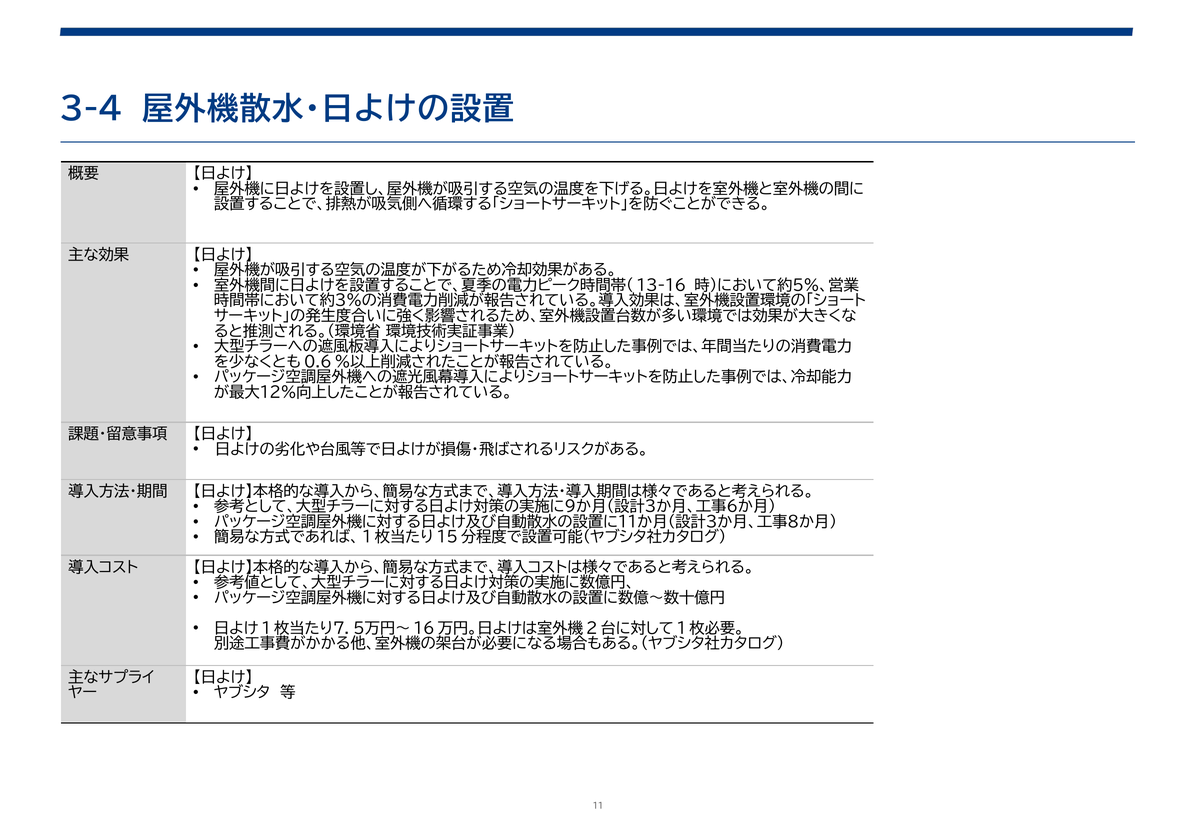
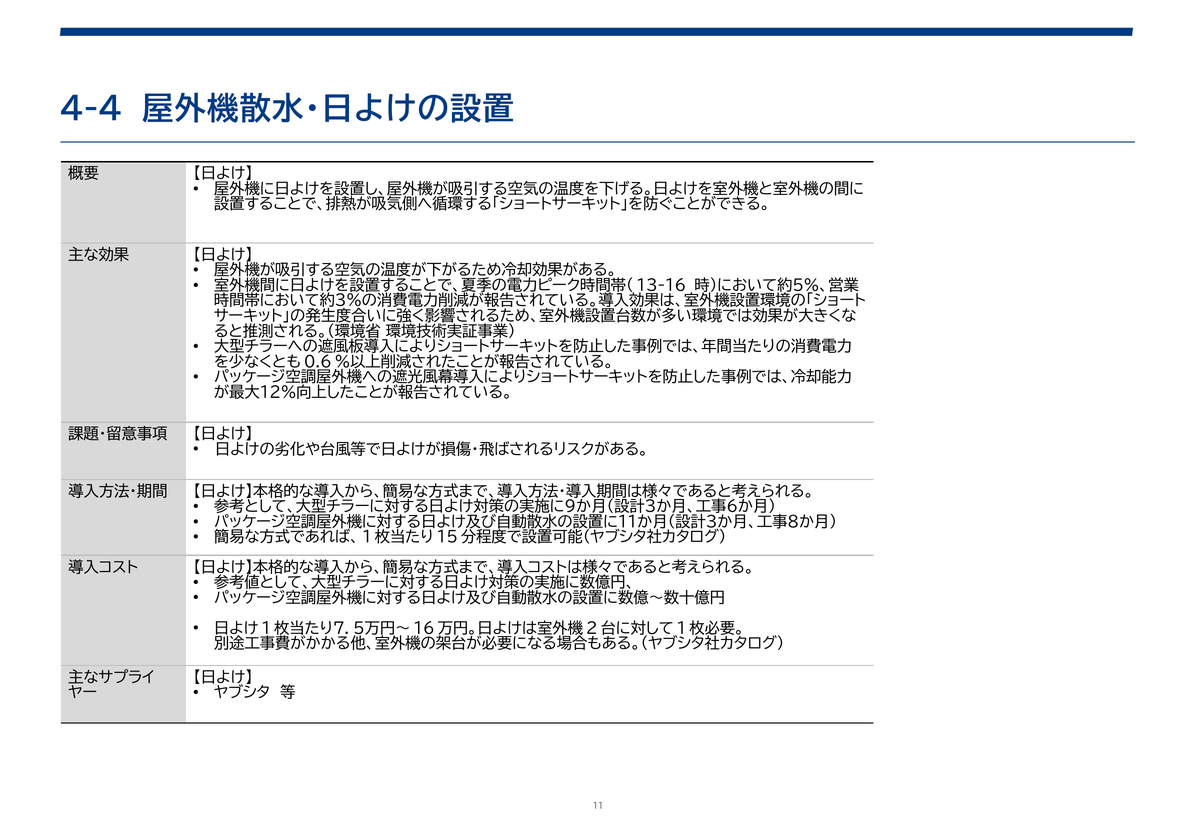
3-4: 3-4 -> 4-4
